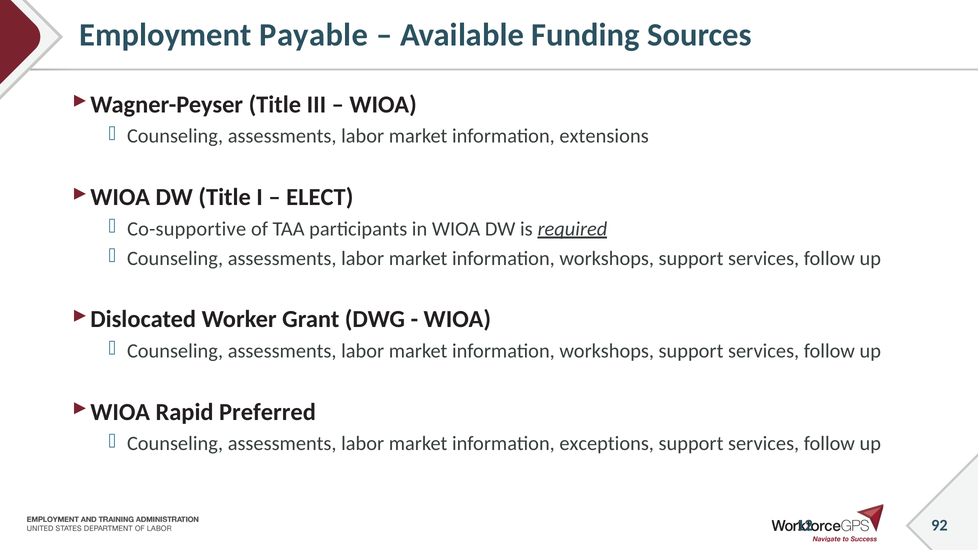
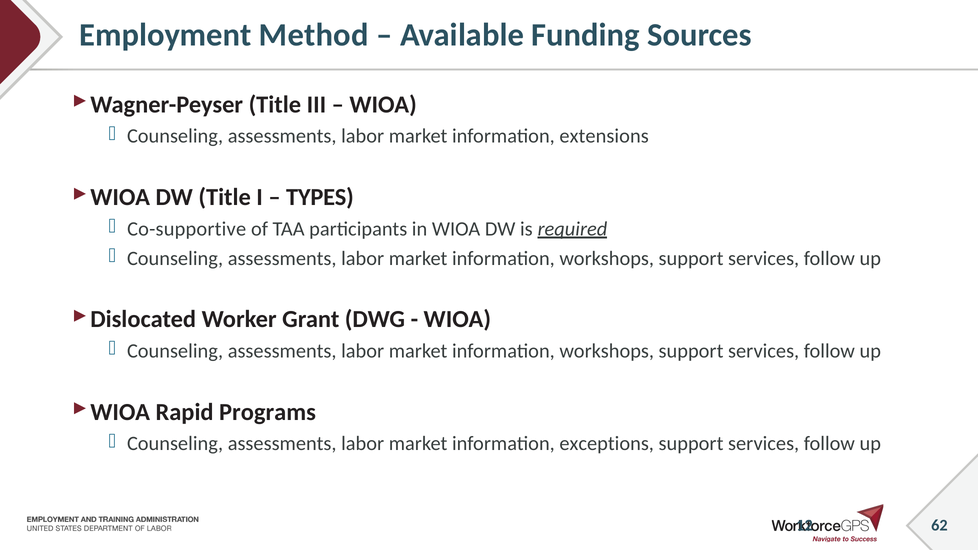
Payable: Payable -> Method
ELECT: ELECT -> TYPES
Preferred: Preferred -> Programs
92: 92 -> 62
